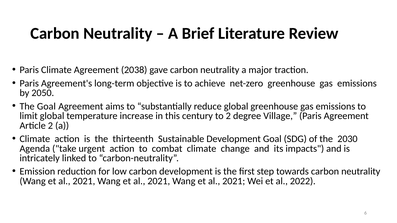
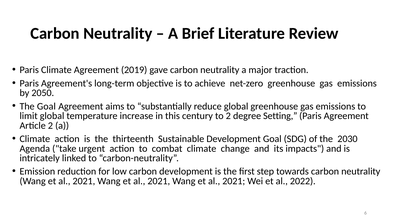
2038: 2038 -> 2019
Village: Village -> Setting
